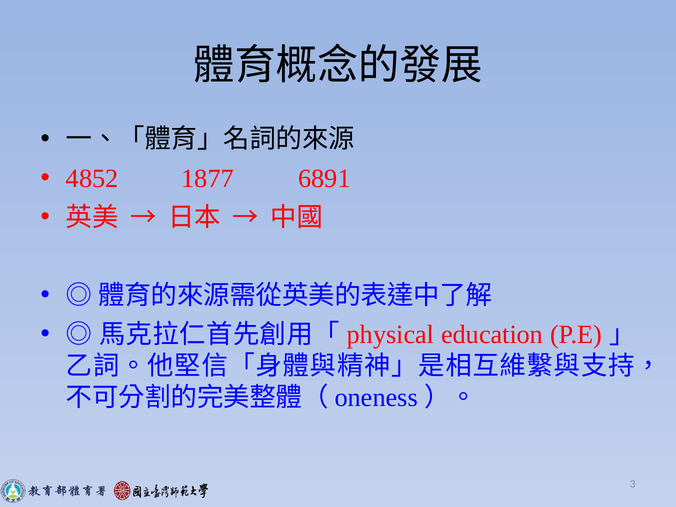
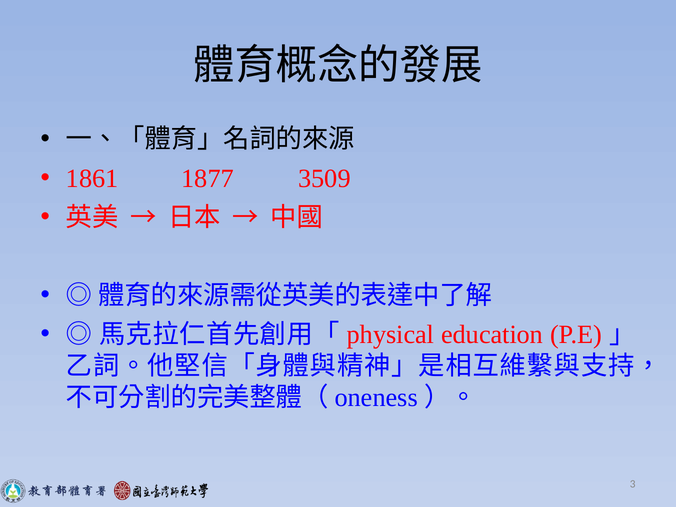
4852: 4852 -> 1861
6891: 6891 -> 3509
